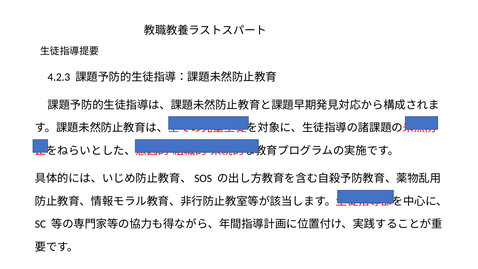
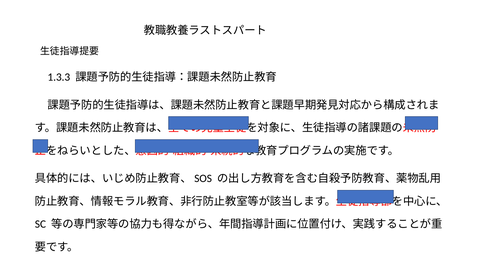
4.2.3: 4.2.3 -> 1.3.3
